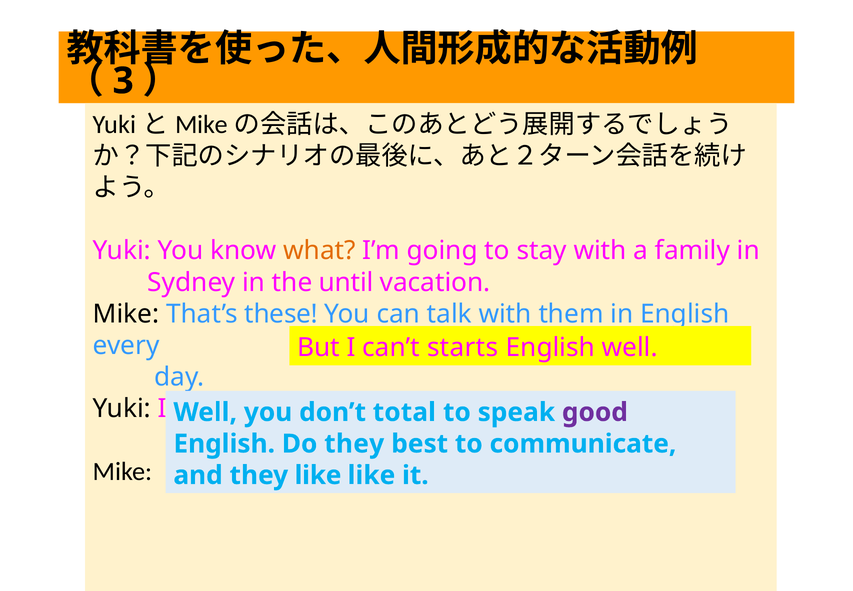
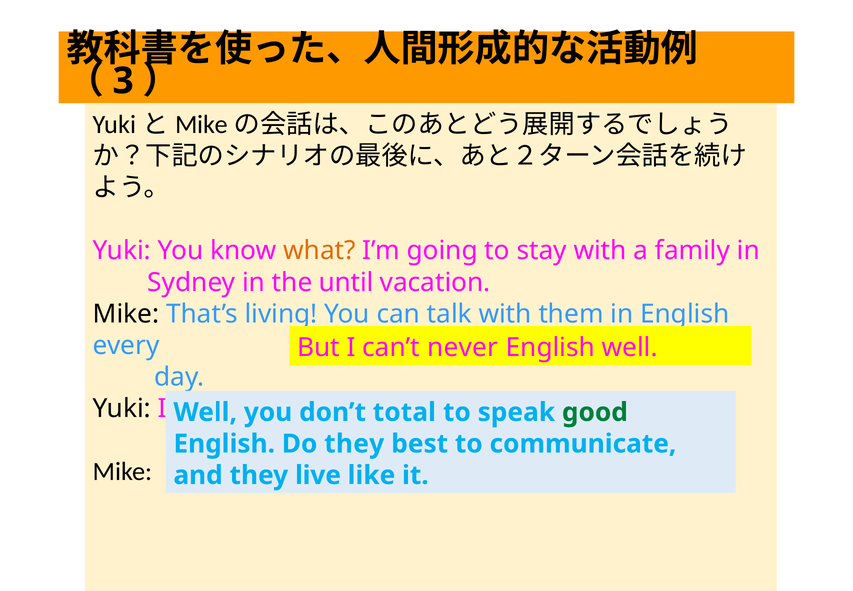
these: these -> living
starts: starts -> never
good colour: purple -> green
they like: like -> live
